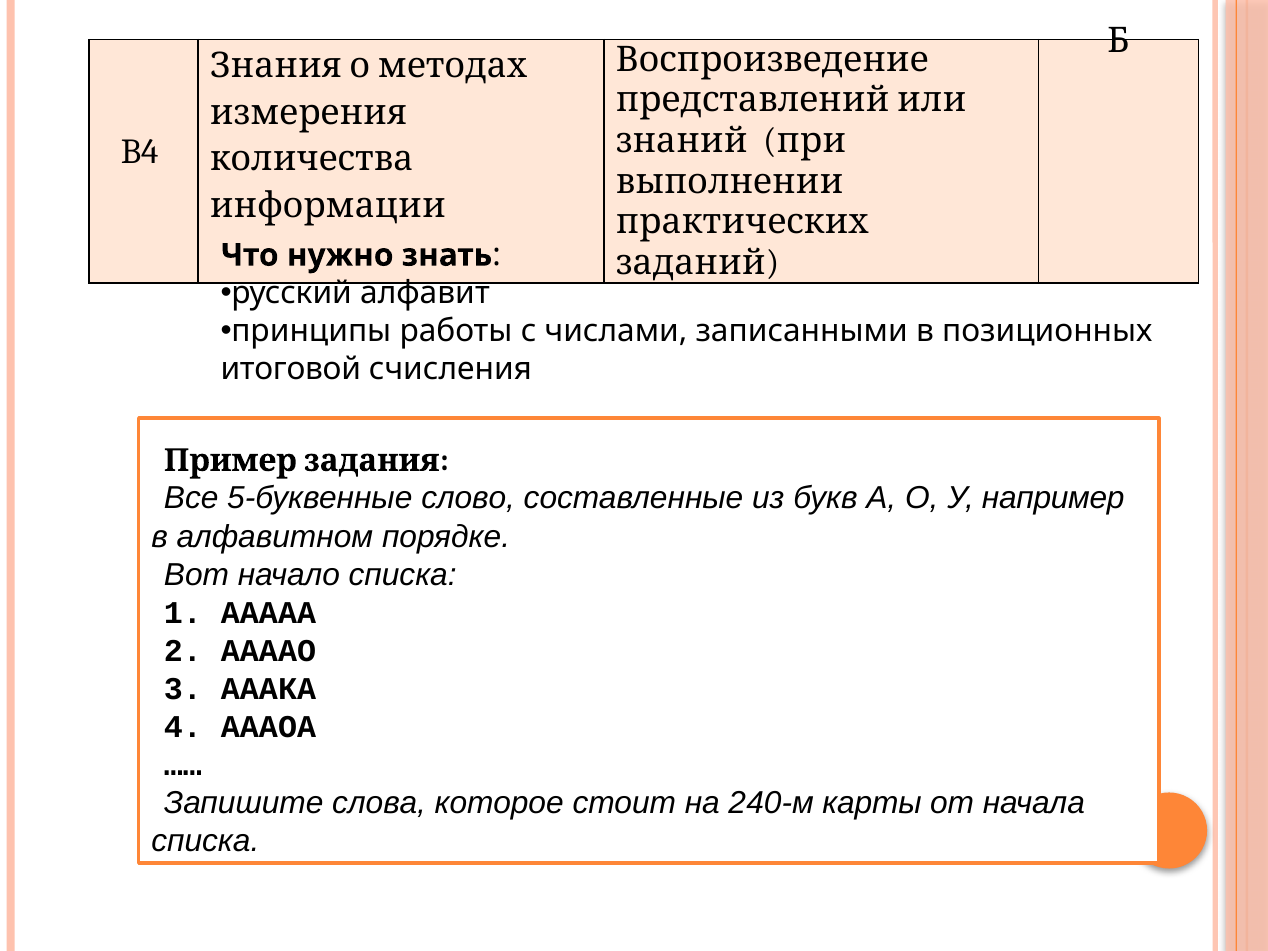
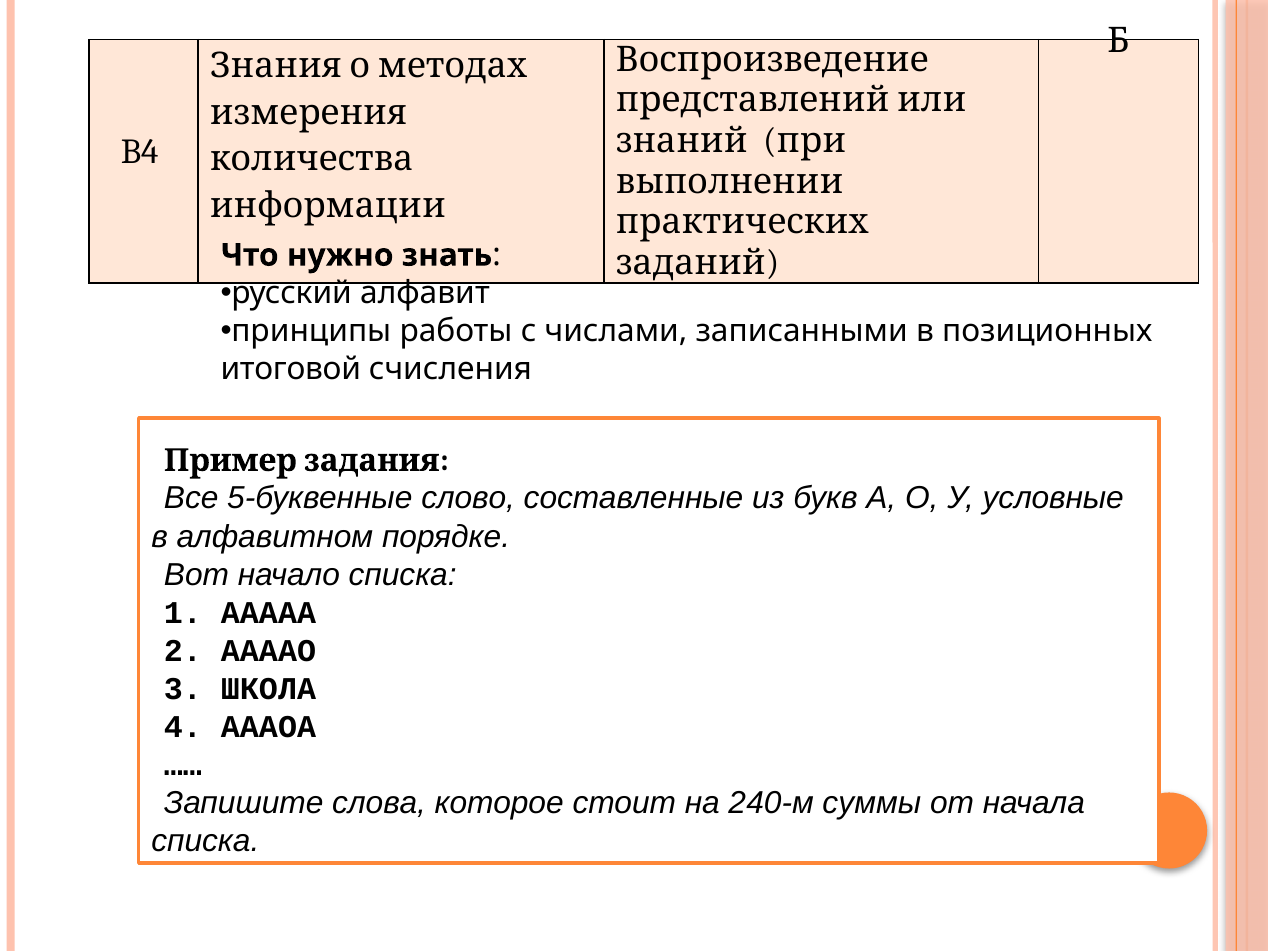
например: например -> условные
АААКА: АААКА -> ШКОЛА
карты: карты -> суммы
